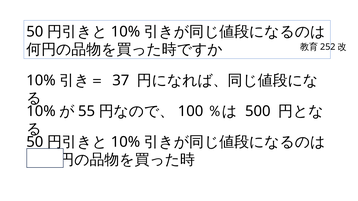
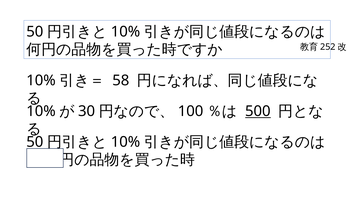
37: 37 -> 58
55: 55 -> 30
500 at (258, 111) underline: none -> present
